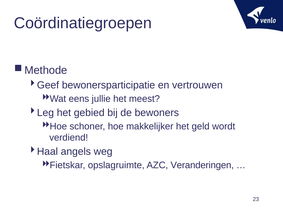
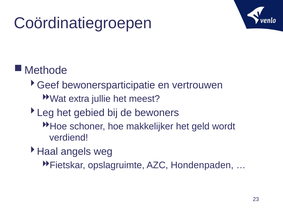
eens: eens -> extra
Veranderingen: Veranderingen -> Hondenpaden
